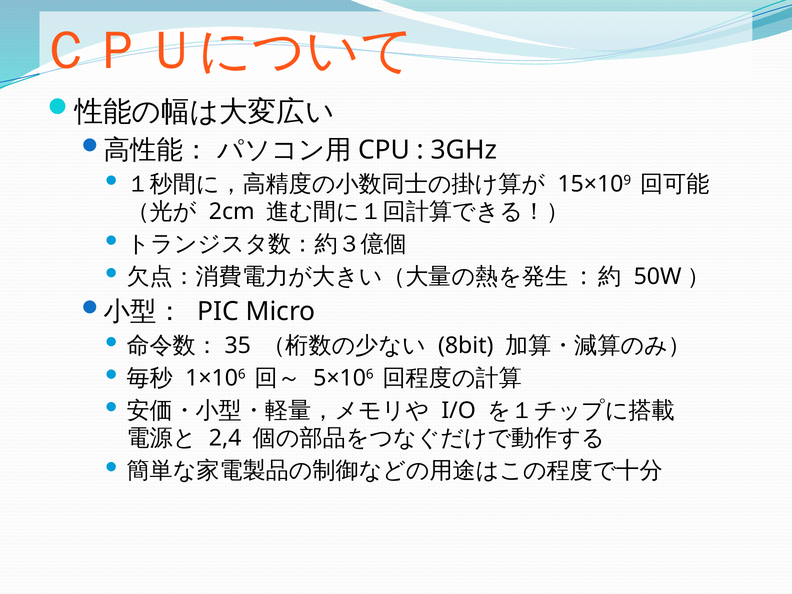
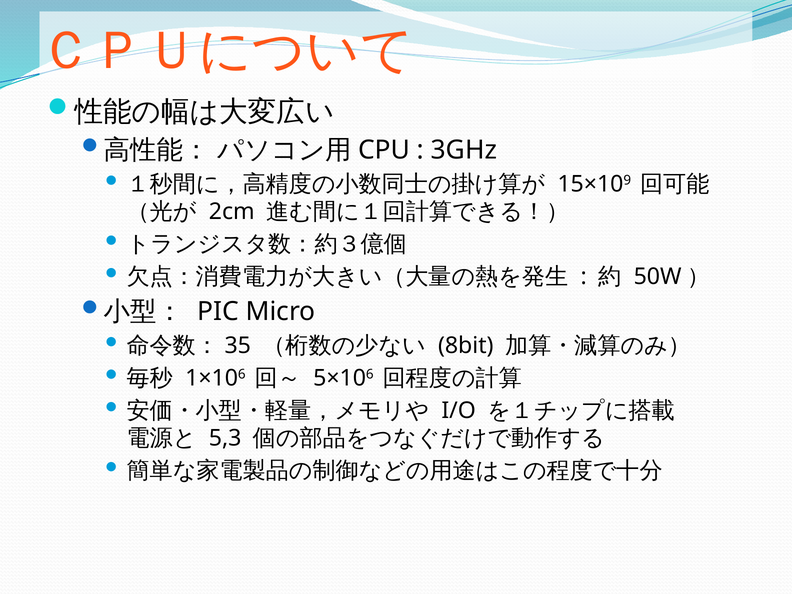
2,4: 2,4 -> 5,3
